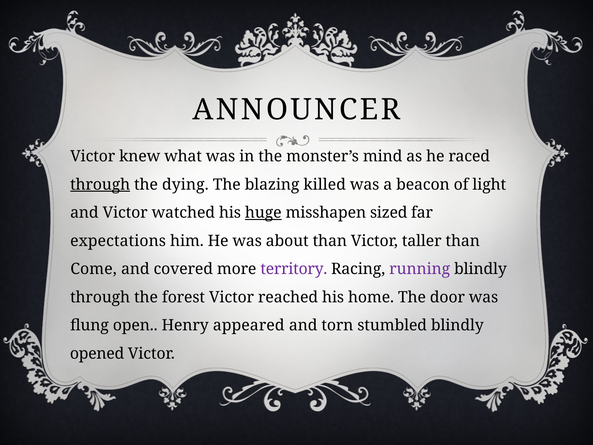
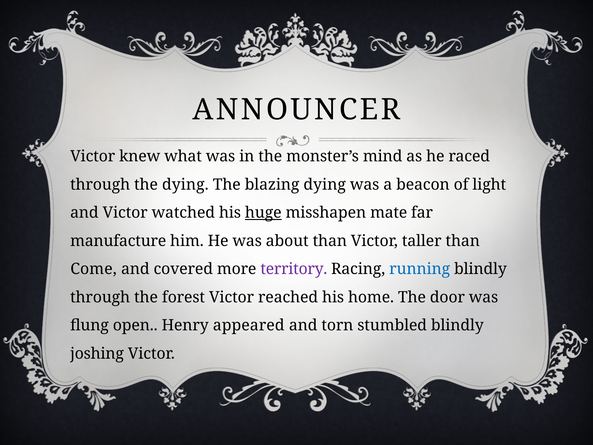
through at (100, 184) underline: present -> none
blazing killed: killed -> dying
sized: sized -> mate
expectations: expectations -> manufacture
running colour: purple -> blue
opened: opened -> joshing
